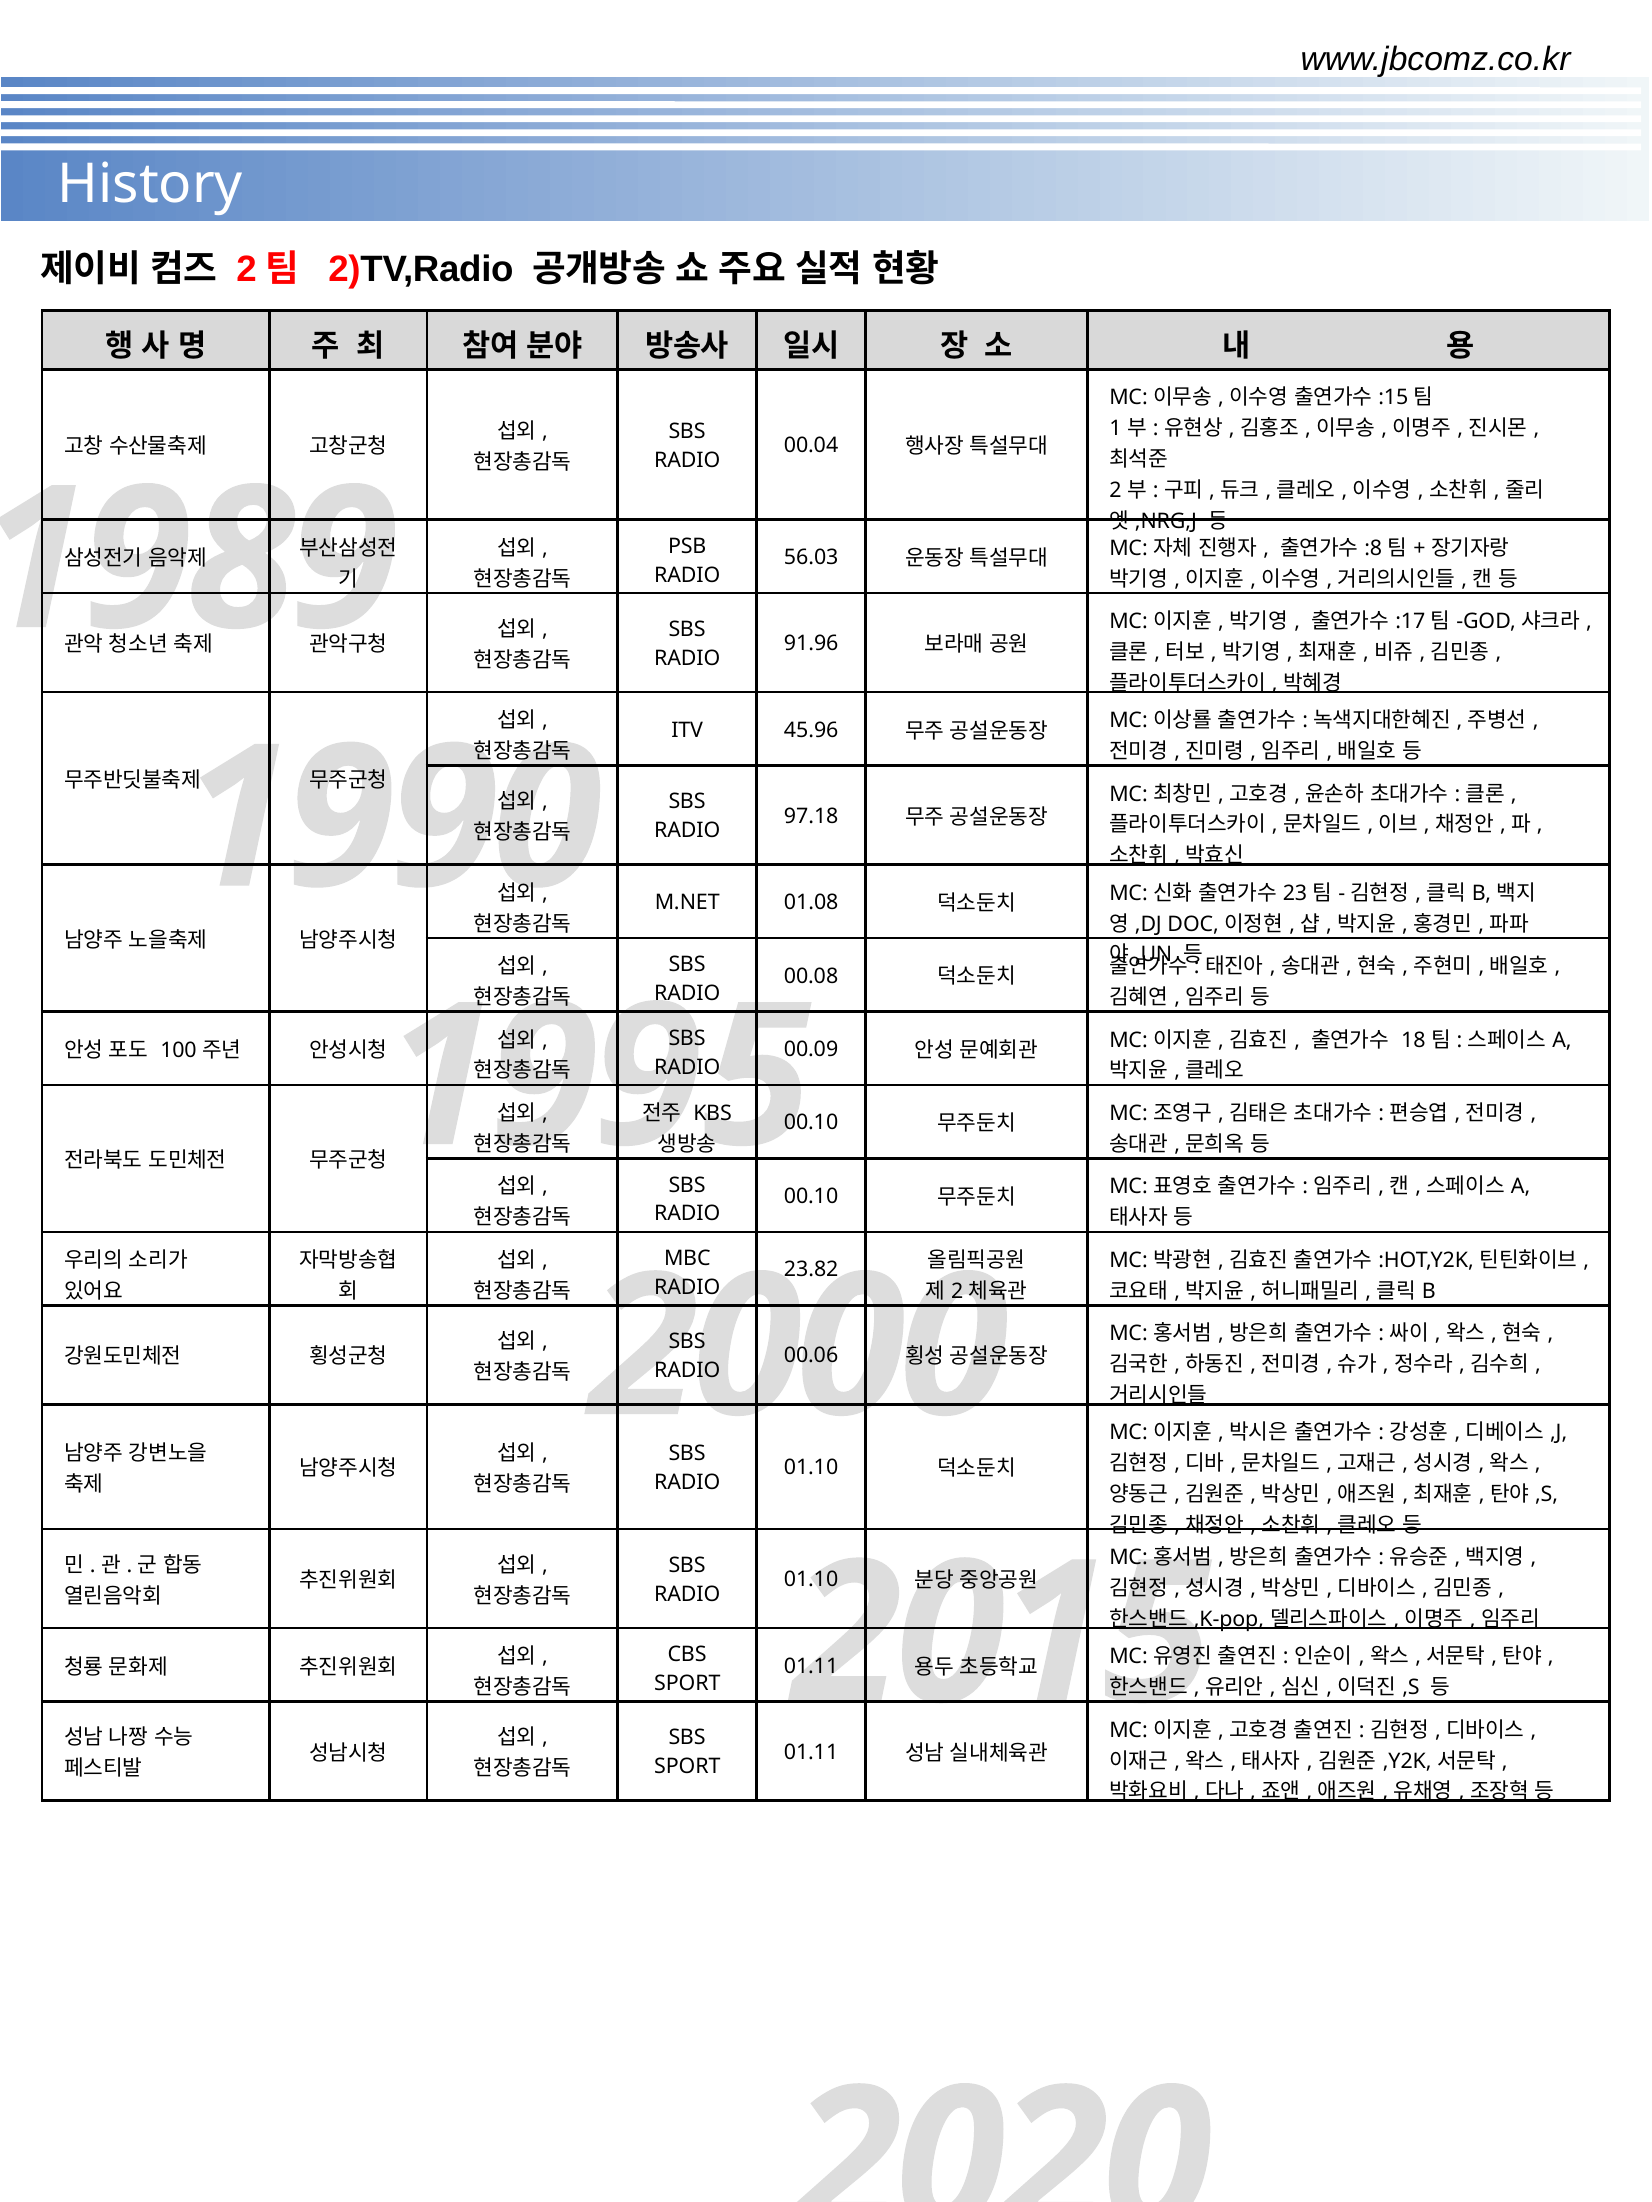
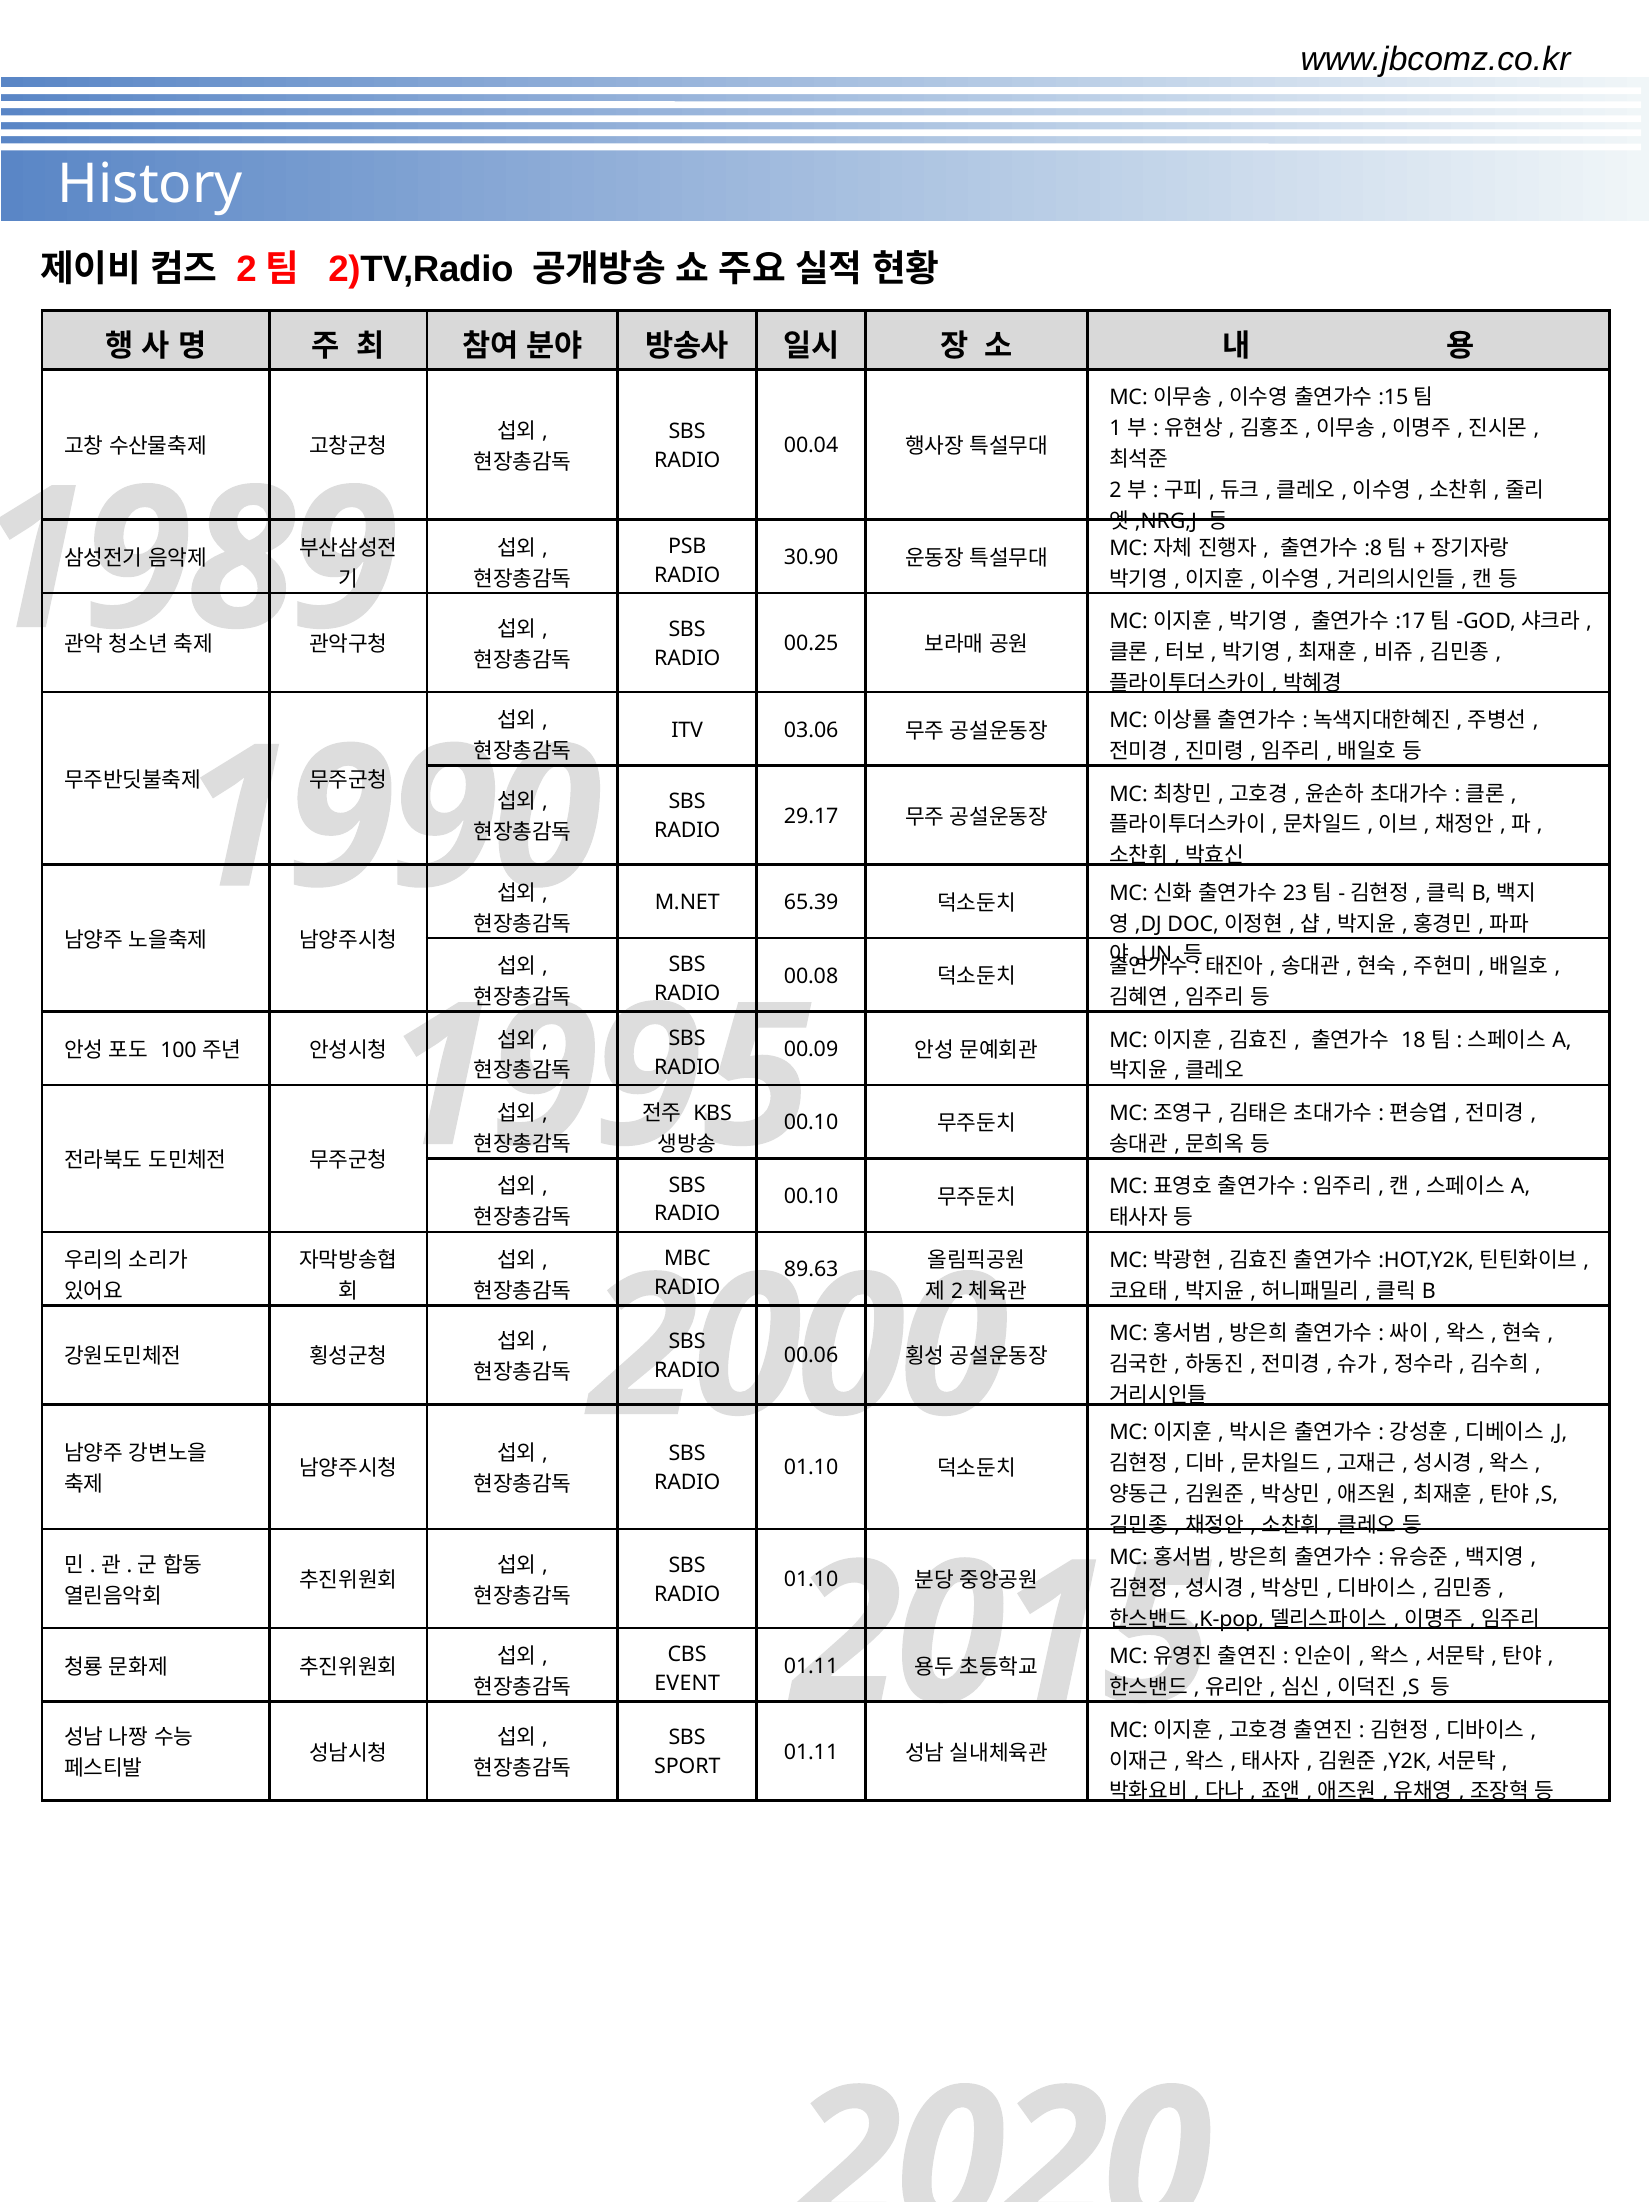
56.03: 56.03 -> 30.90
91.96: 91.96 -> 00.25
45.96: 45.96 -> 03.06
97.18: 97.18 -> 29.17
01.08: 01.08 -> 65.39
23.82: 23.82 -> 89.63
SPORT at (687, 1684): SPORT -> EVENT
